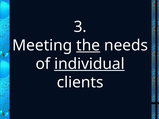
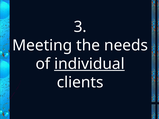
the underline: present -> none
